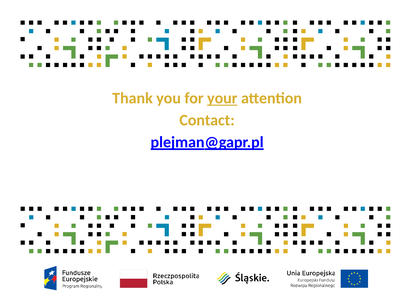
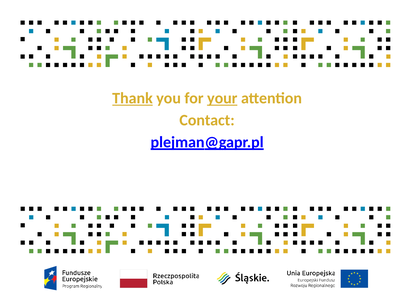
Thank underline: none -> present
